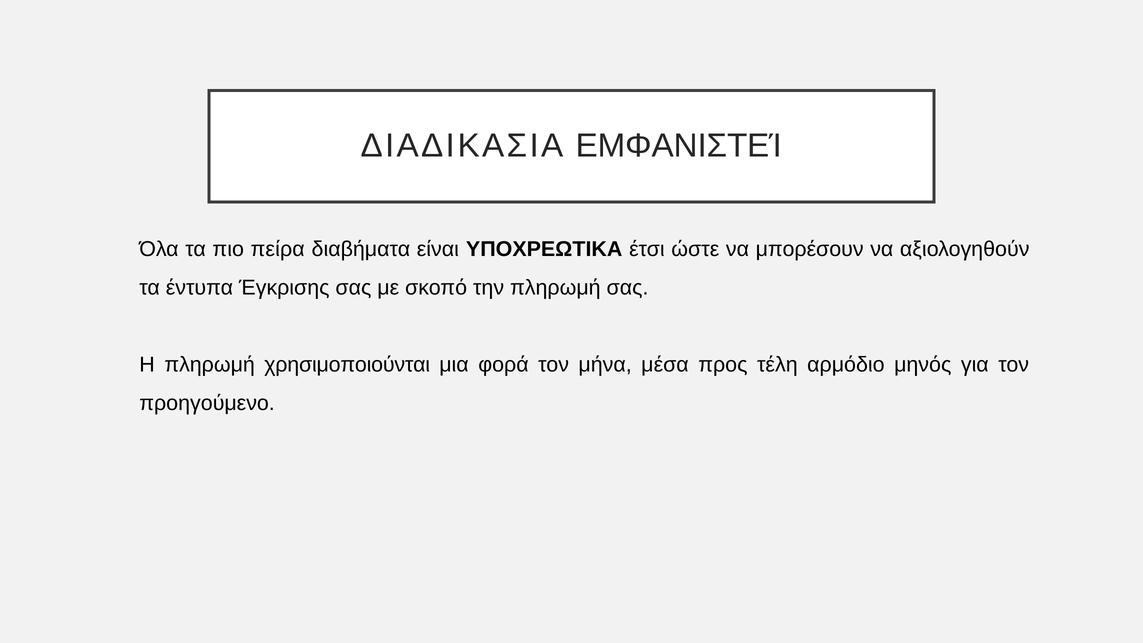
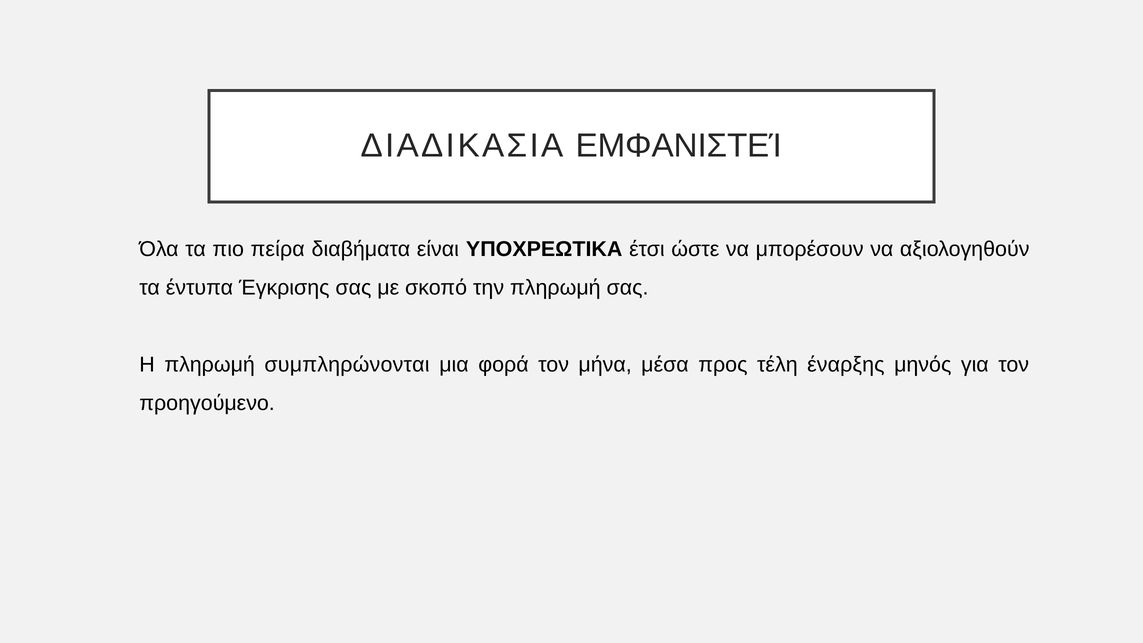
χρησιμοποιούνται: χρησιμοποιούνται -> συμπληρώνονται
αρμόδιο: αρμόδιο -> έναρξης
